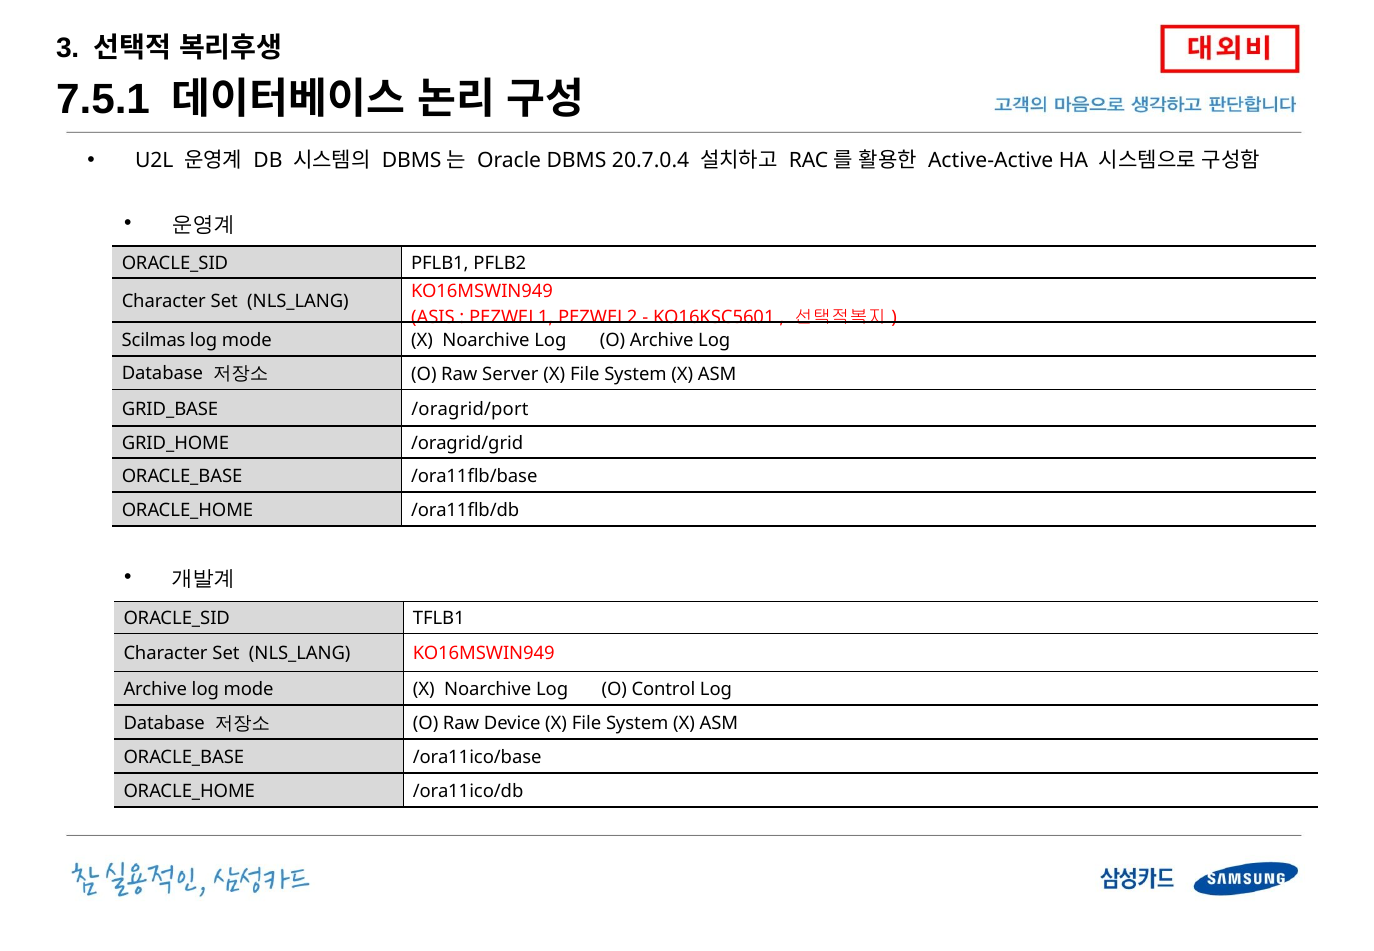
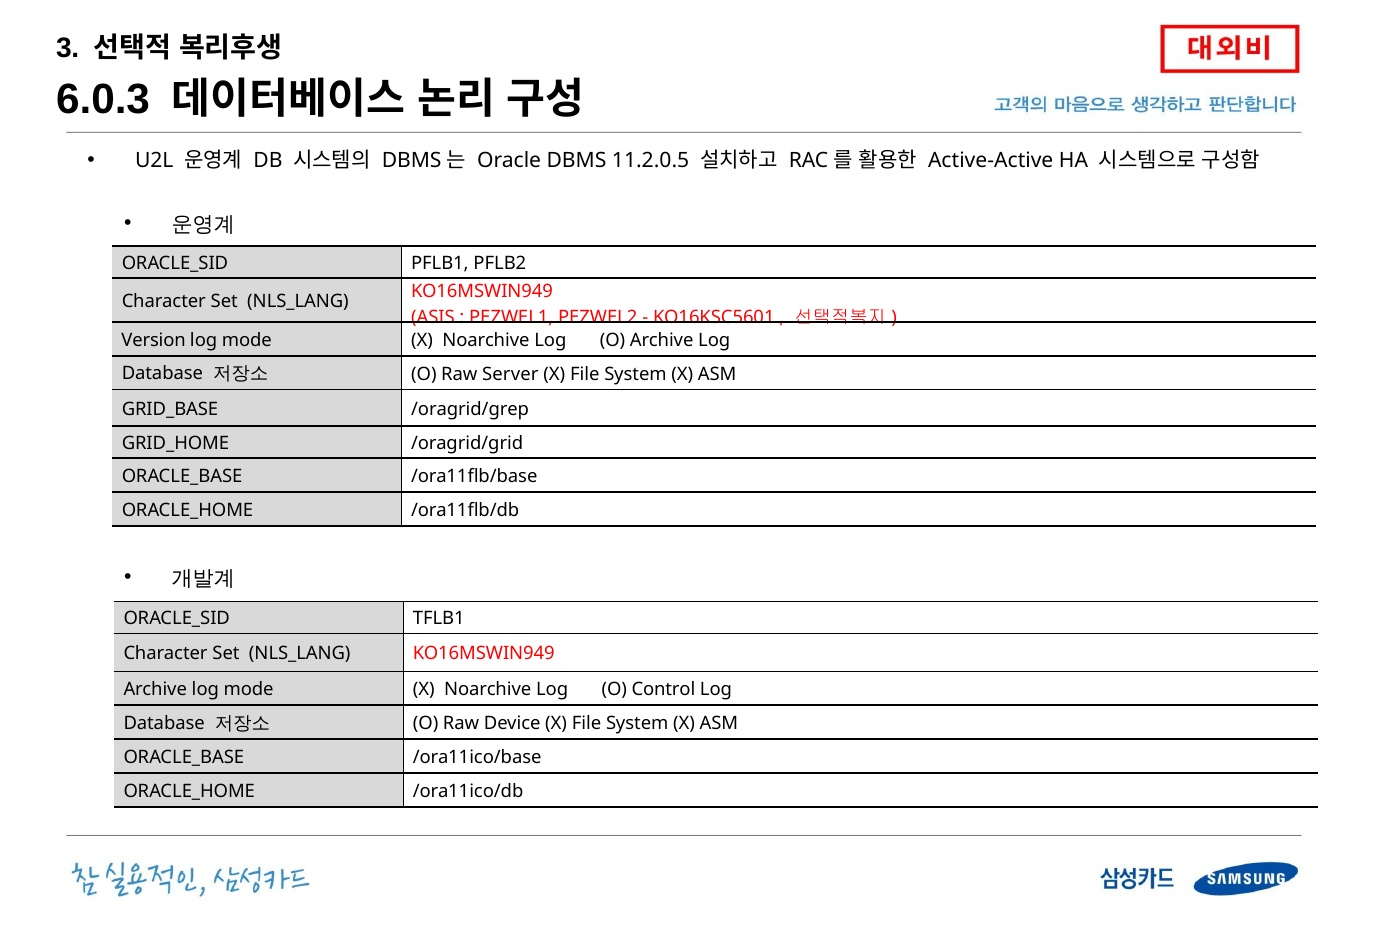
7.5.1: 7.5.1 -> 6.0.3
20.7.0.4: 20.7.0.4 -> 11.2.0.5
Scilmas: Scilmas -> Version
/oragrid/port: /oragrid/port -> /oragrid/grep
